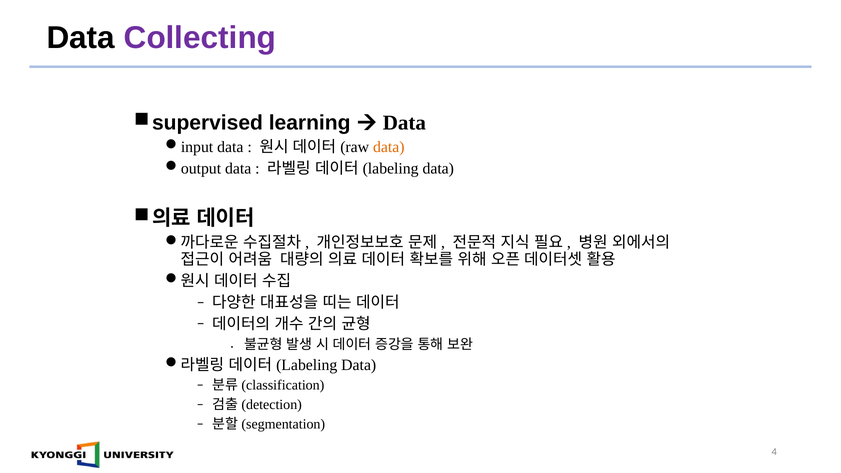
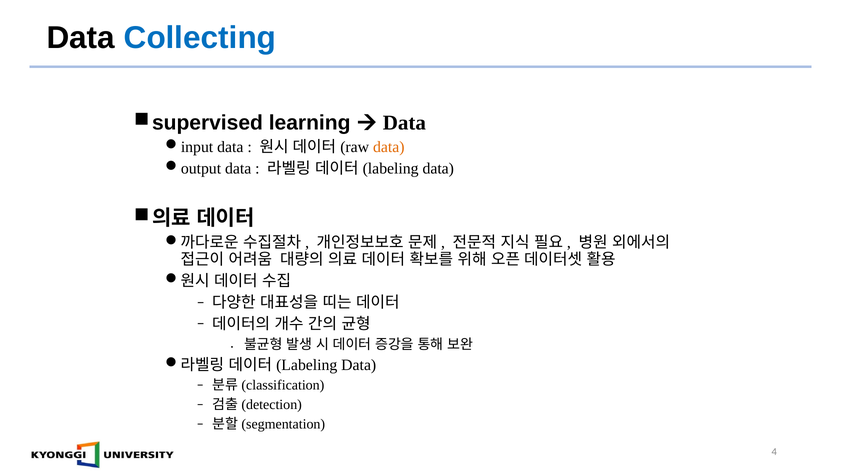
Collecting colour: purple -> blue
